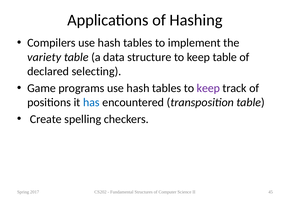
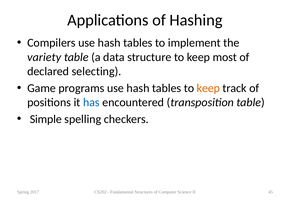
keep table: table -> most
keep at (208, 88) colour: purple -> orange
Create: Create -> Simple
